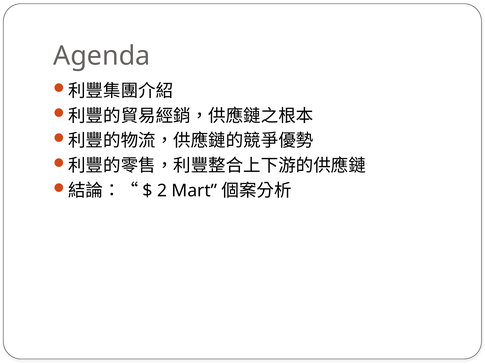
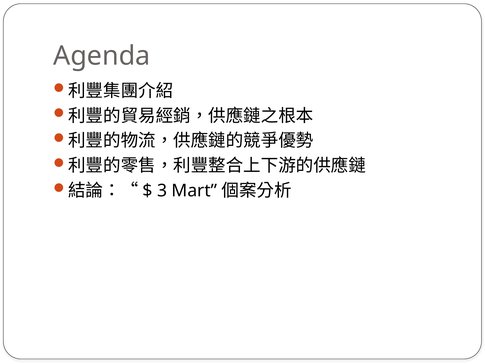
2: 2 -> 3
